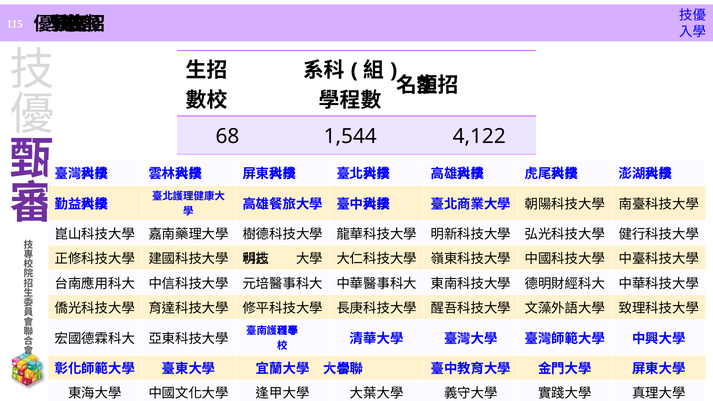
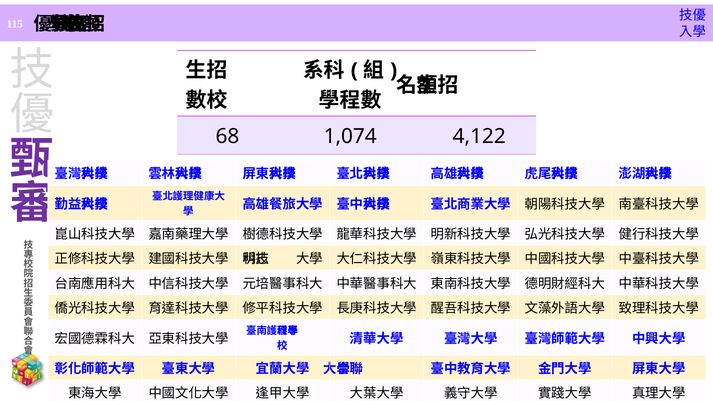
1,544: 1,544 -> 1,074
